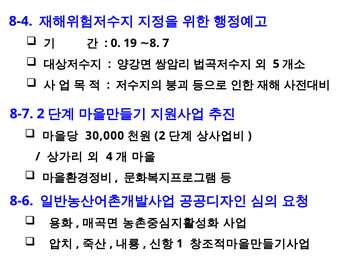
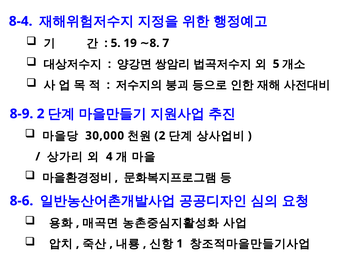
0 at (116, 43): 0 -> 5
8-7: 8-7 -> 8-9
